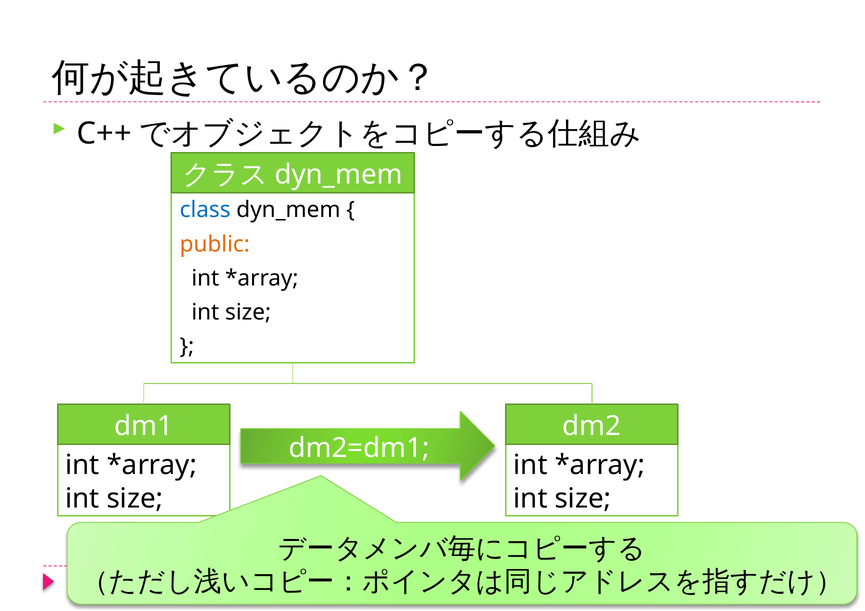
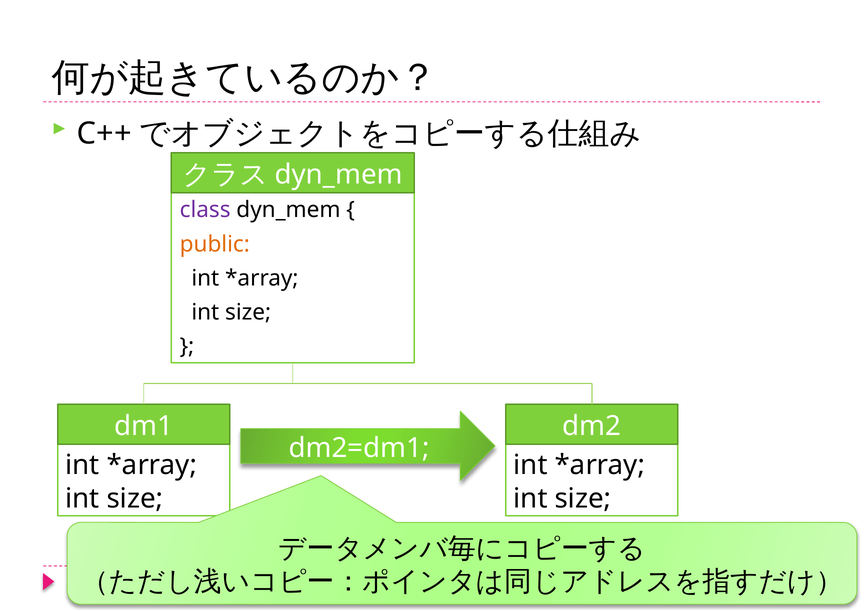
class colour: blue -> purple
